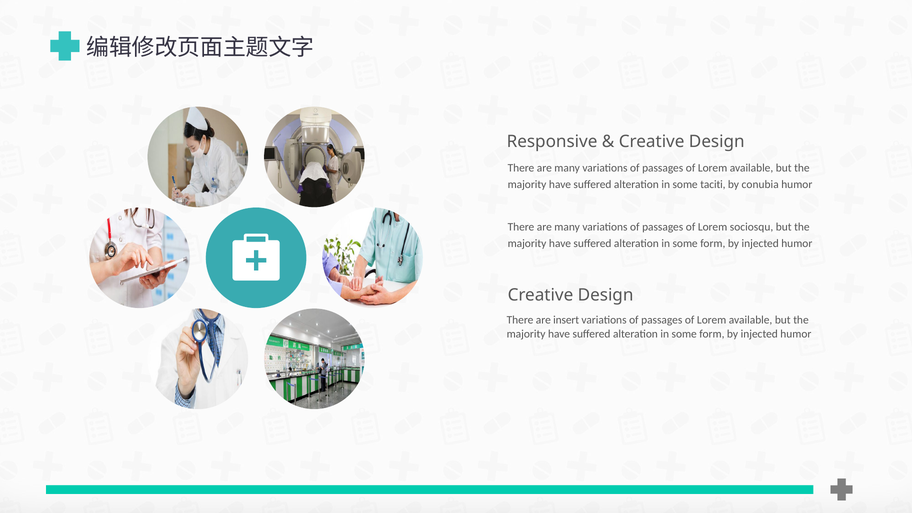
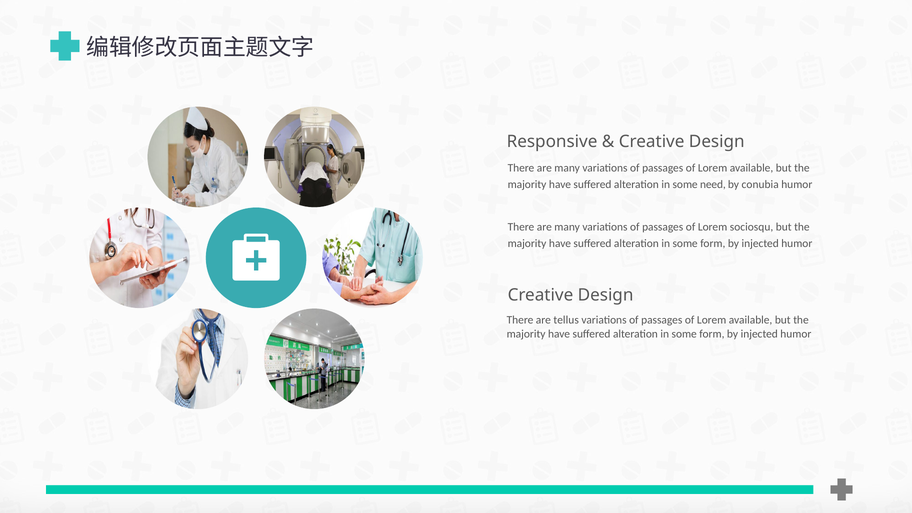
taciti: taciti -> need
insert: insert -> tellus
